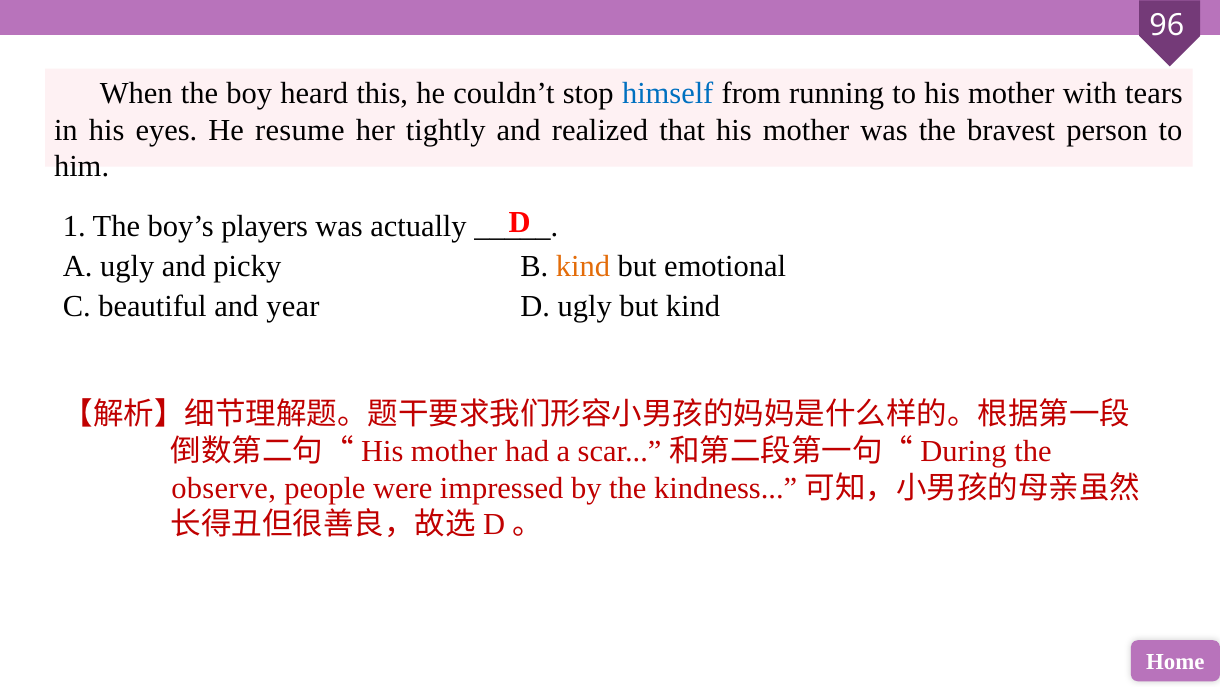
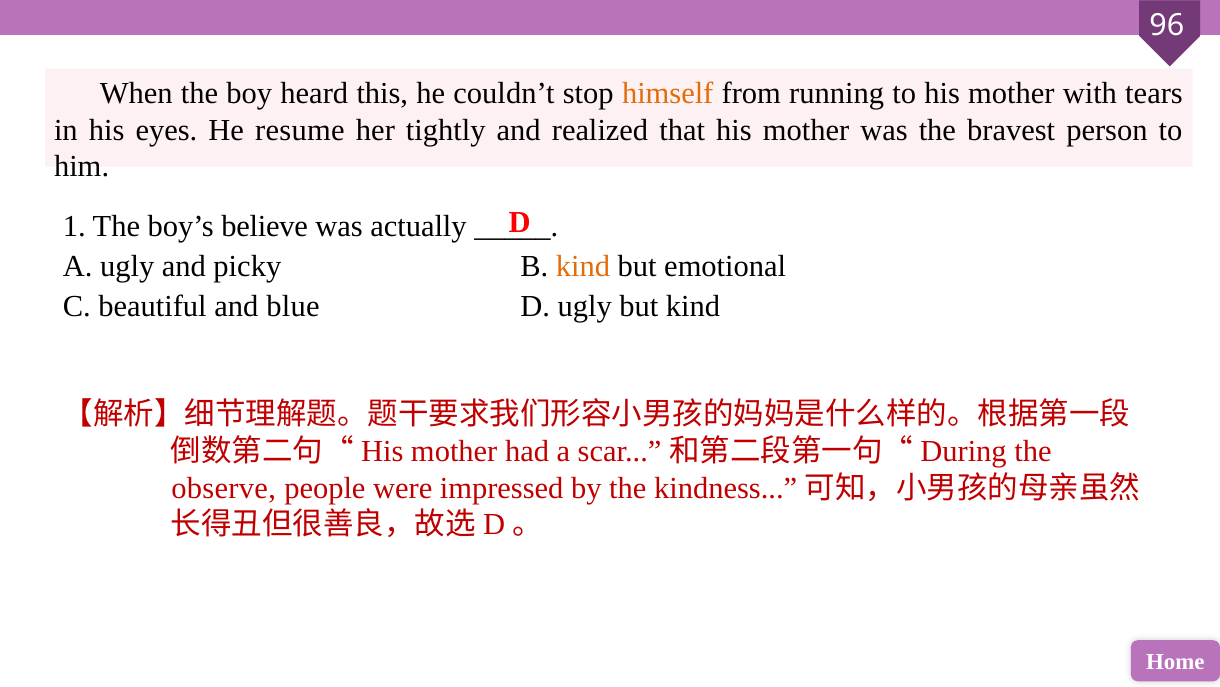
himself colour: blue -> orange
players: players -> believe
year: year -> blue
